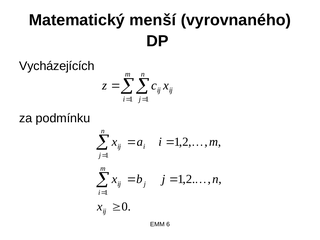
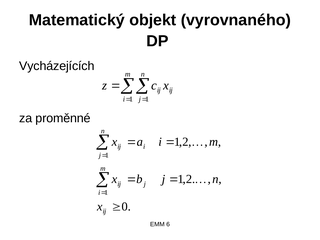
menší: menší -> objekt
podmínku: podmínku -> proměnné
